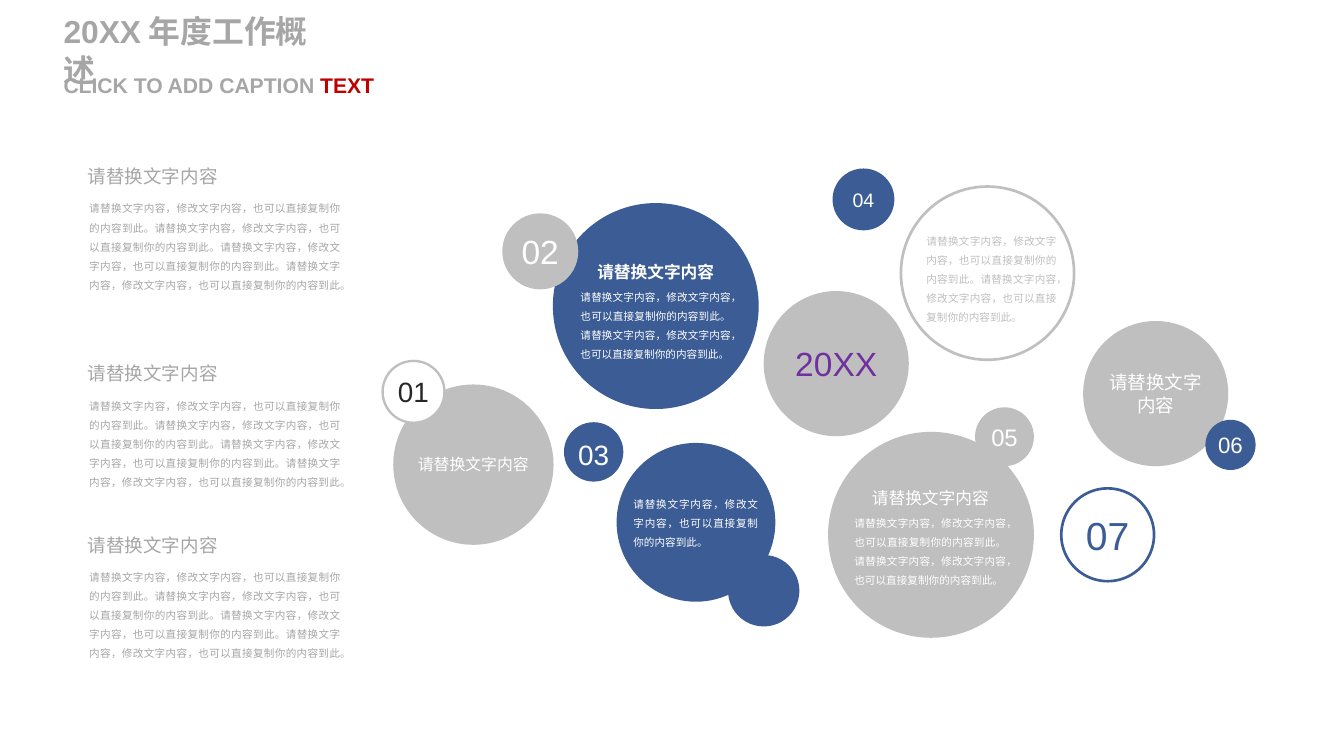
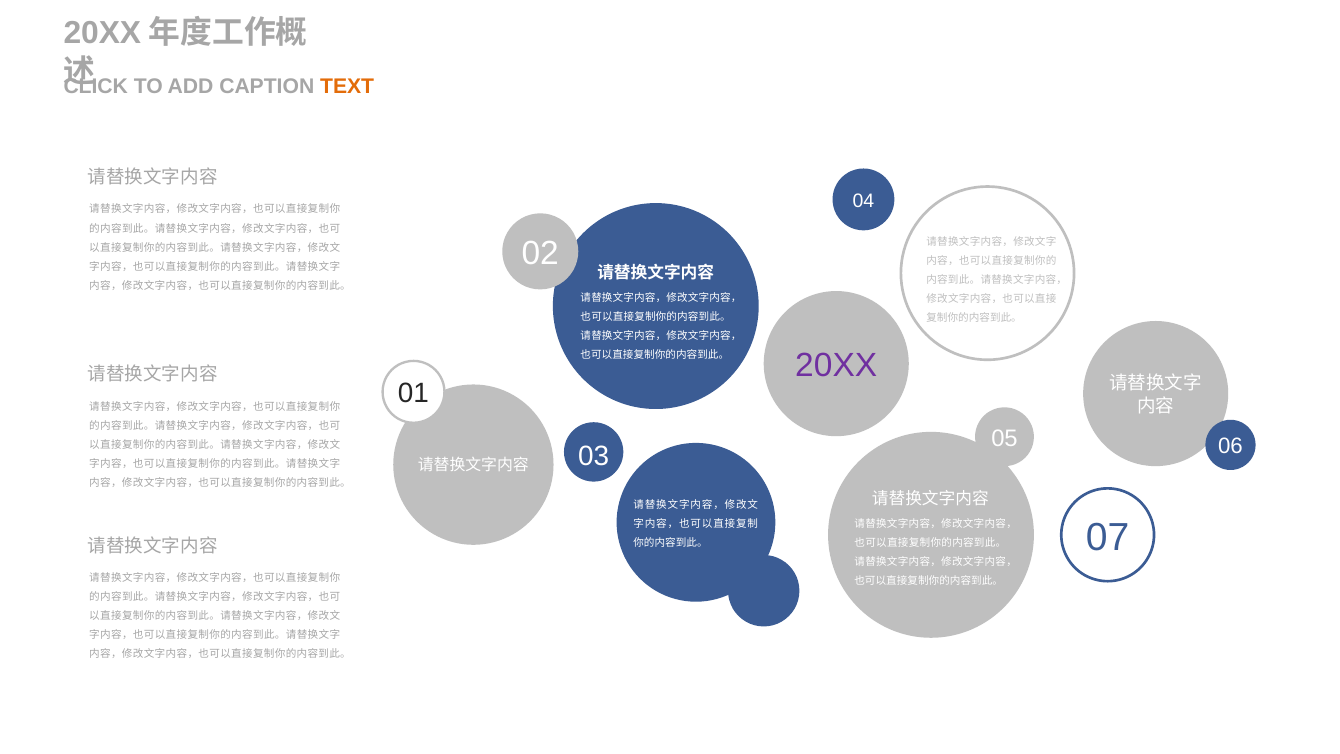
TEXT colour: red -> orange
